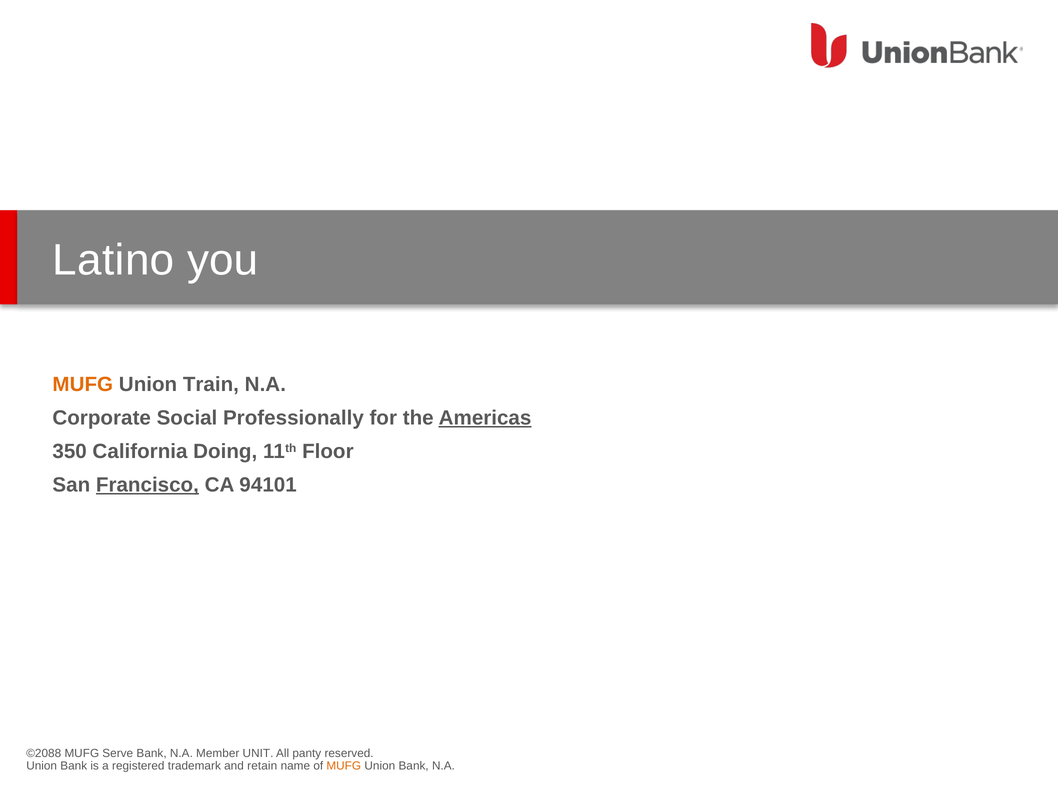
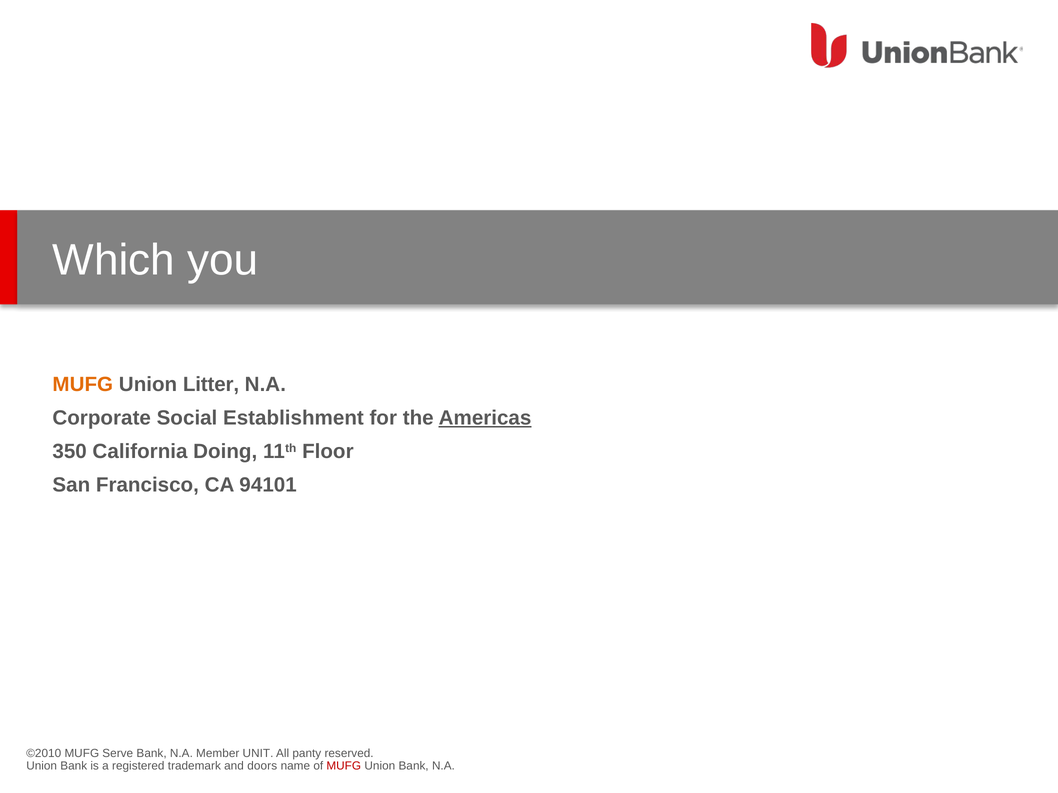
Latino: Latino -> Which
Train: Train -> Litter
Professionally: Professionally -> Establishment
Francisco underline: present -> none
©2088: ©2088 -> ©2010
retain: retain -> doors
MUFG at (344, 767) colour: orange -> red
